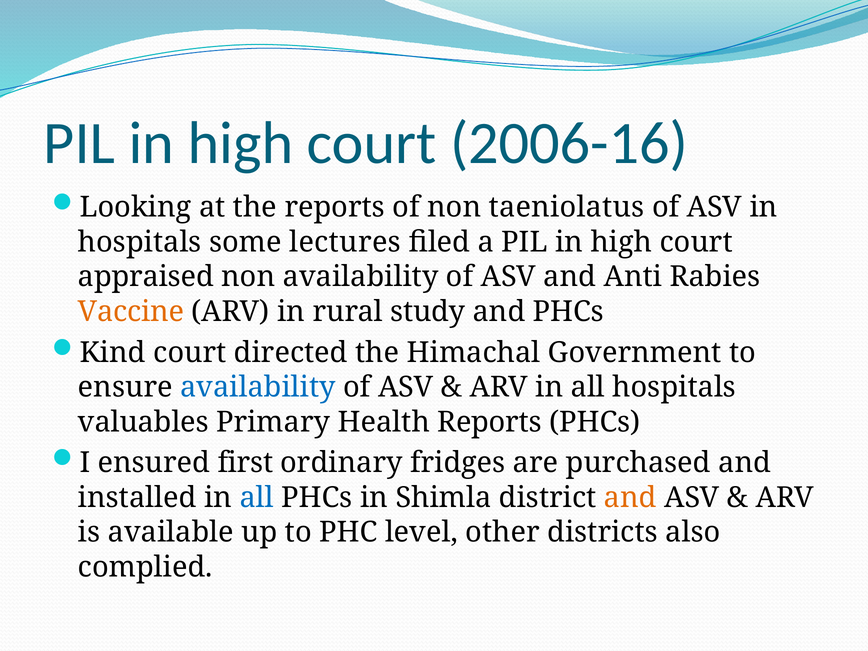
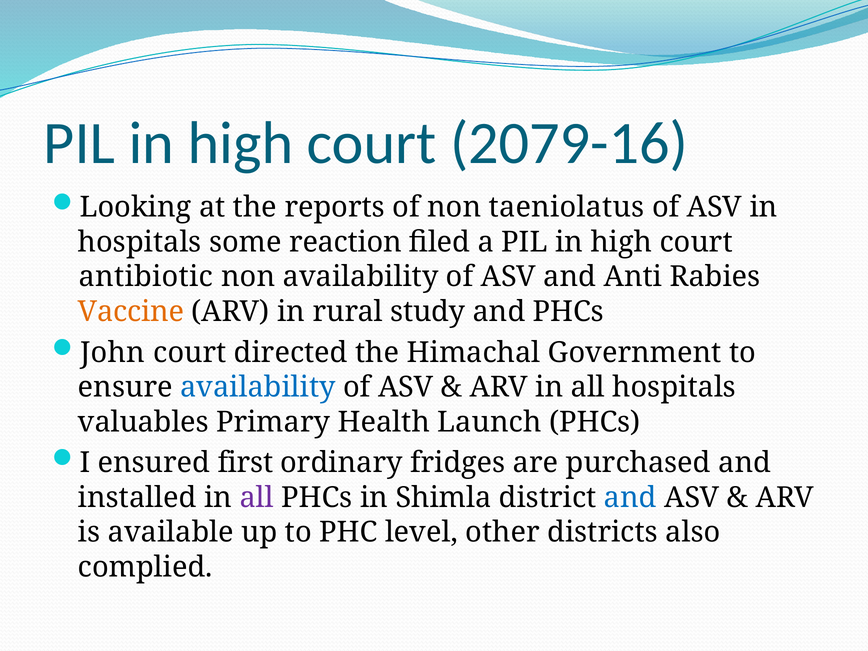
2006-16: 2006-16 -> 2079-16
lectures: lectures -> reaction
appraised: appraised -> antibiotic
Kind: Kind -> John
Health Reports: Reports -> Launch
all at (257, 498) colour: blue -> purple
and at (630, 498) colour: orange -> blue
